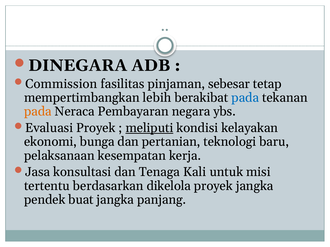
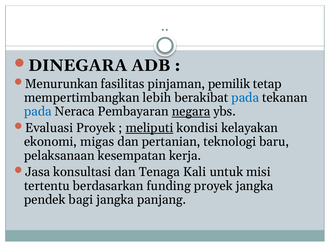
Commission: Commission -> Menurunkan
sebesar: sebesar -> pemilik
pada at (38, 112) colour: orange -> blue
negara underline: none -> present
bunga: bunga -> migas
dikelola: dikelola -> funding
buat: buat -> bagi
